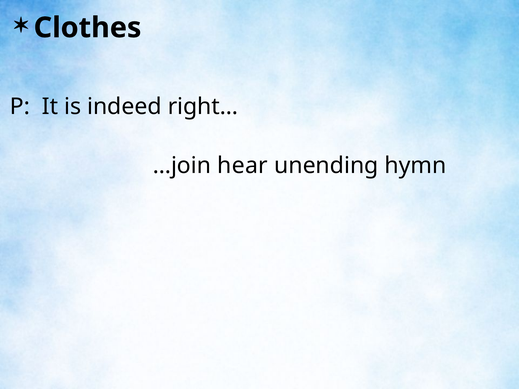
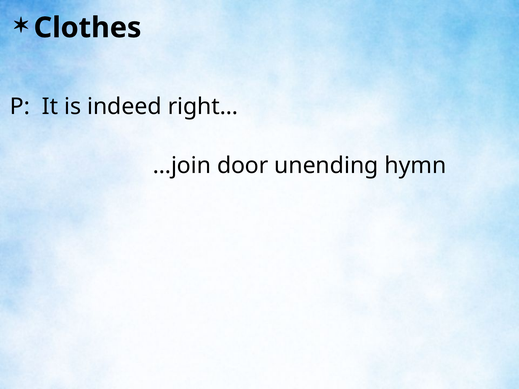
hear: hear -> door
